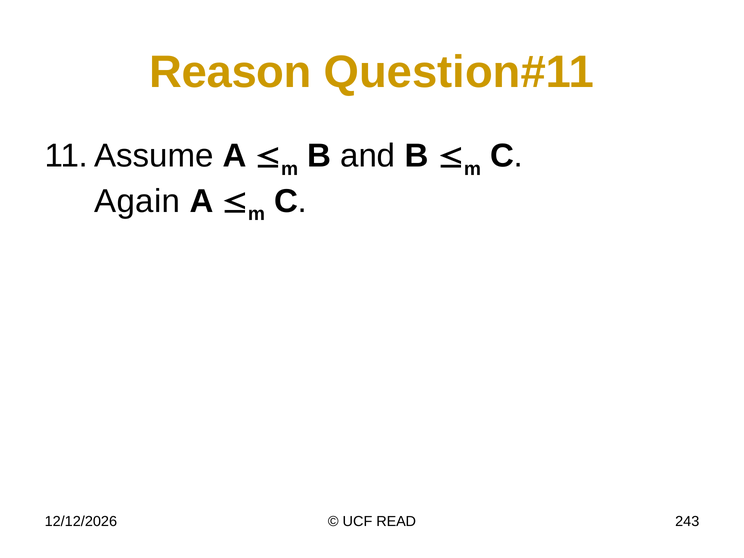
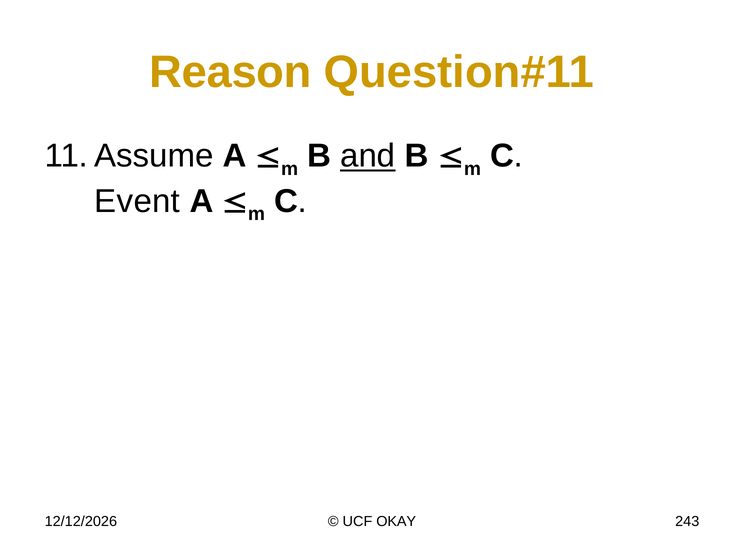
and underline: none -> present
Again: Again -> Event
READ: READ -> OKAY
